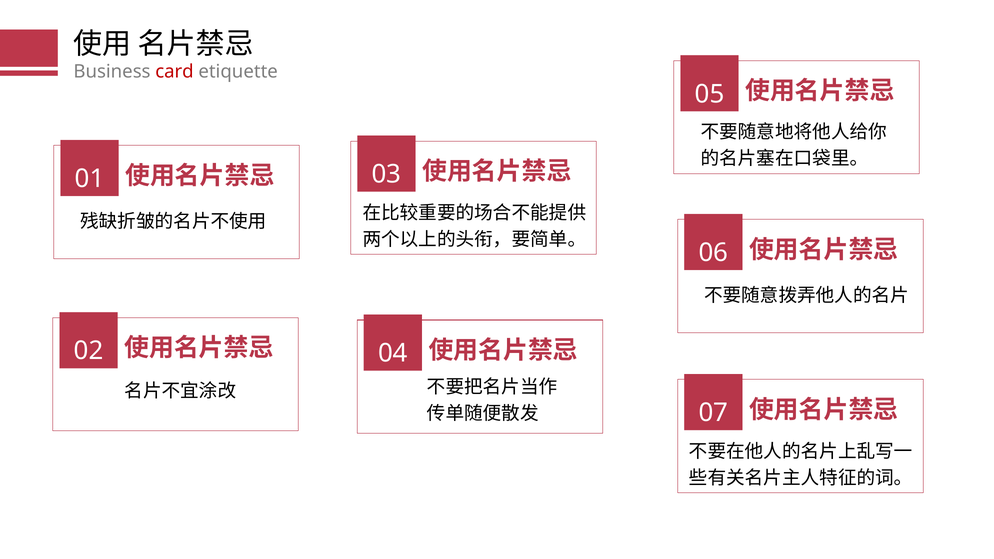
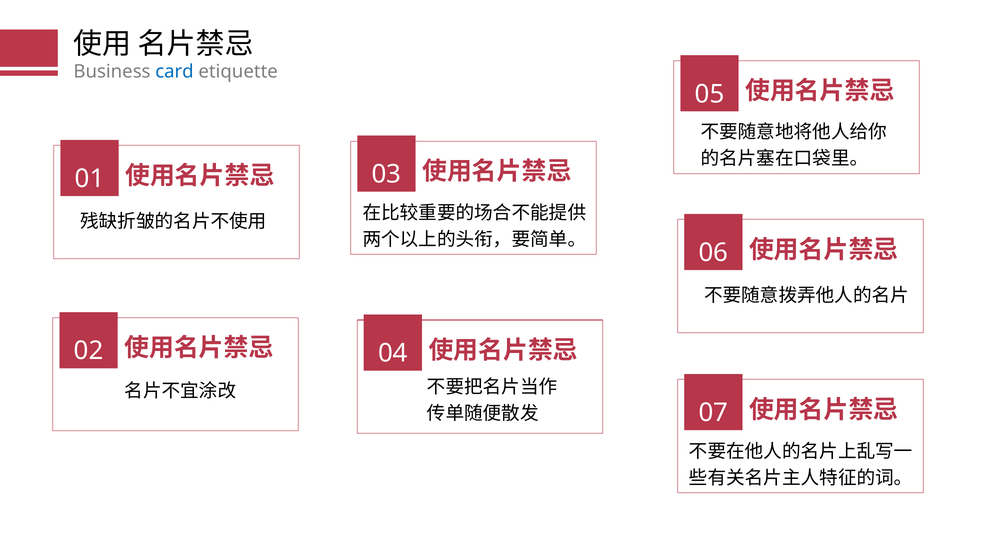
card colour: red -> blue
